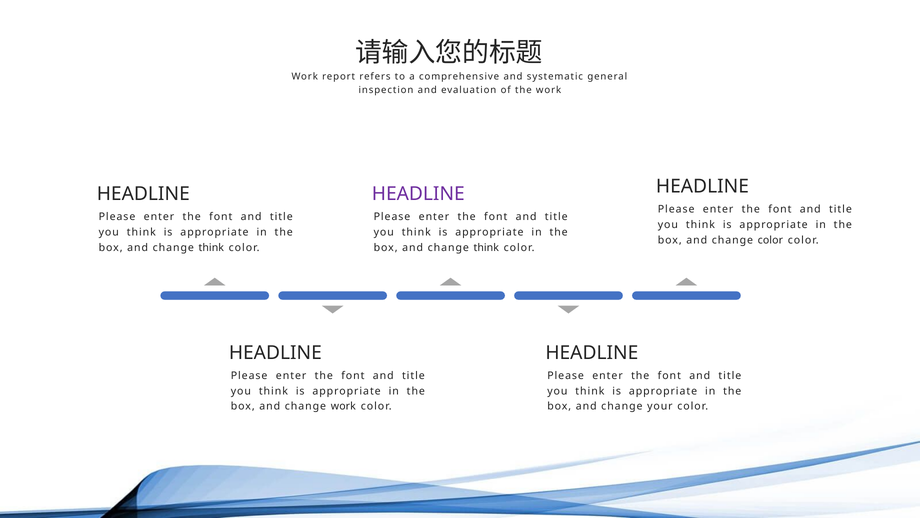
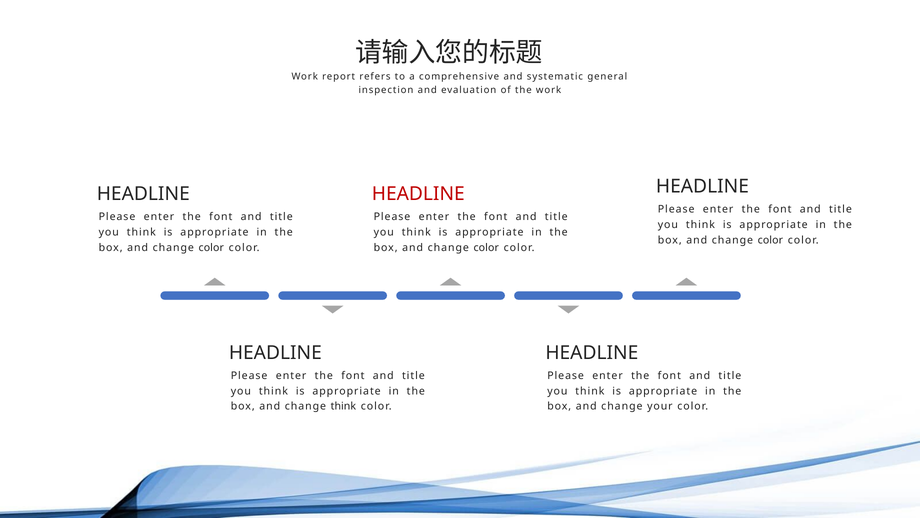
HEADLINE at (418, 194) colour: purple -> red
think at (211, 247): think -> color
think at (486, 247): think -> color
change work: work -> think
